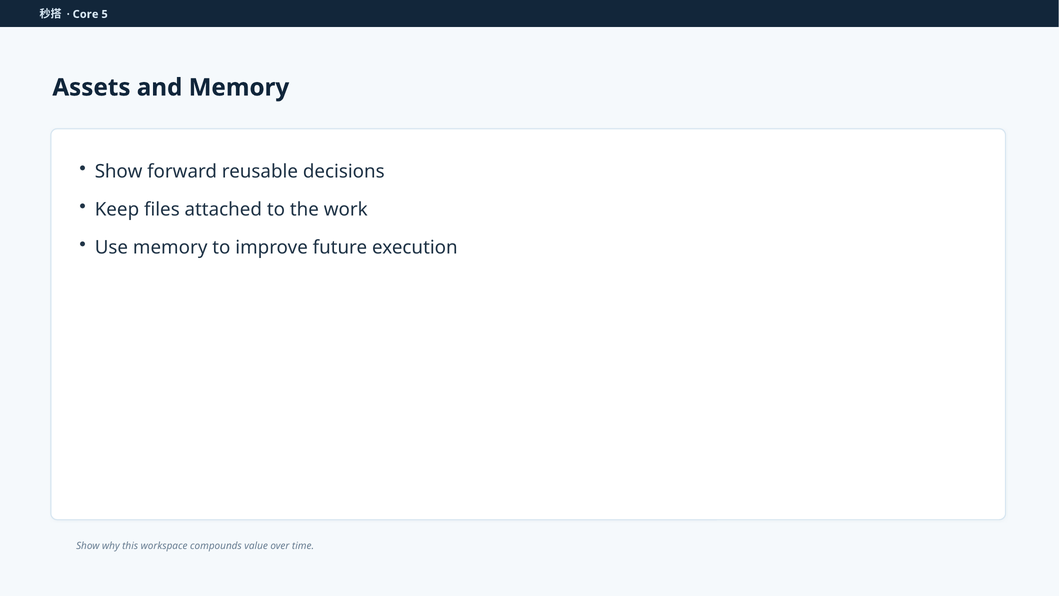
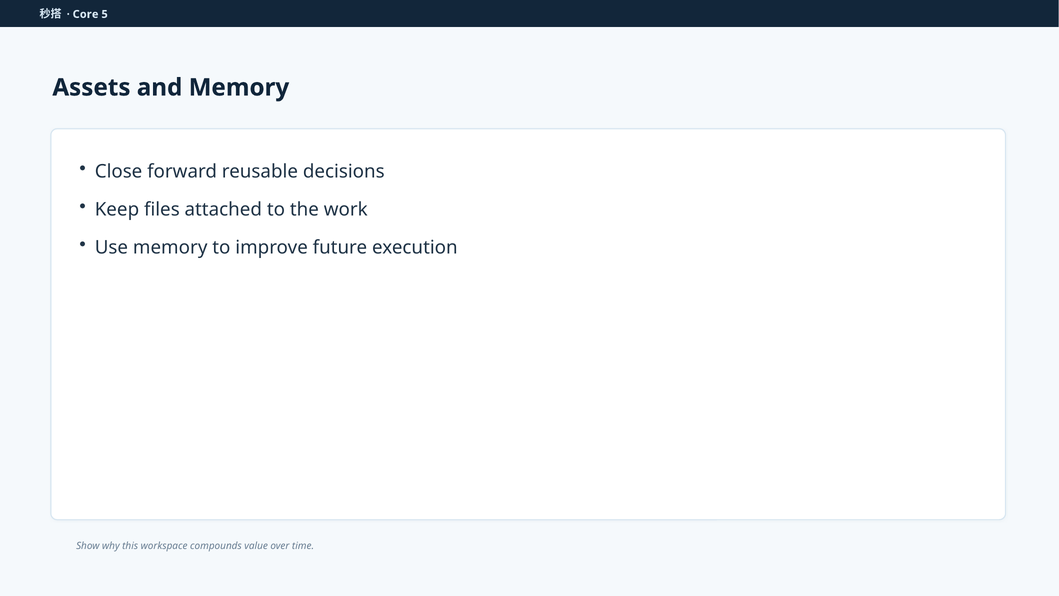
Show at (119, 171): Show -> Close
